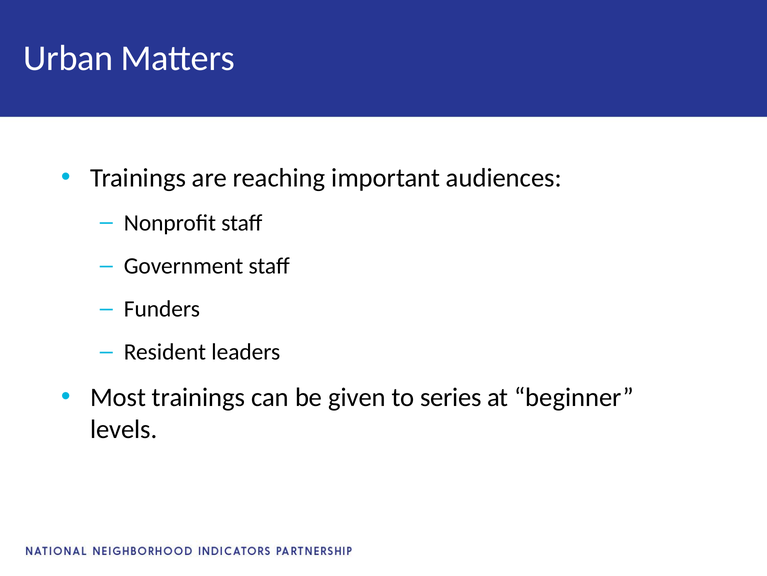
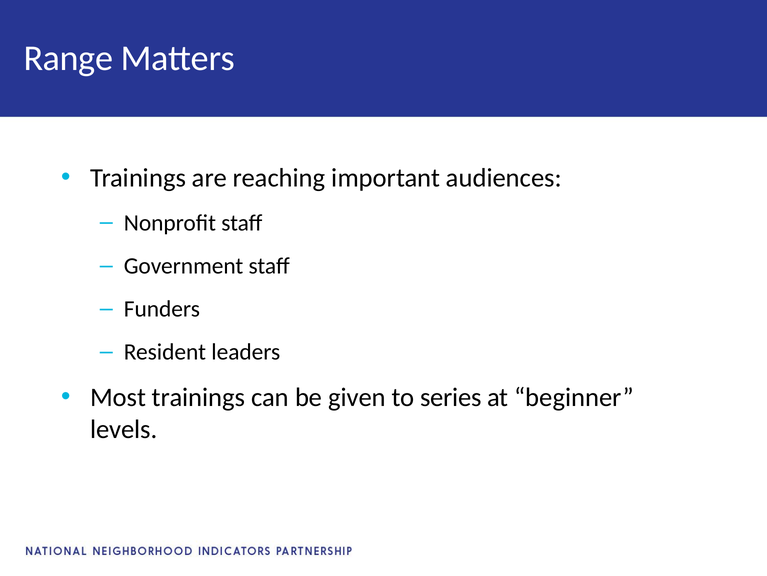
Urban: Urban -> Range
